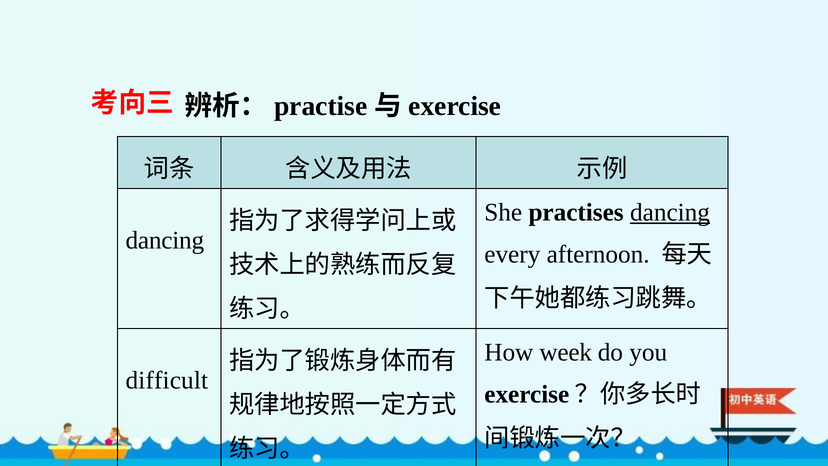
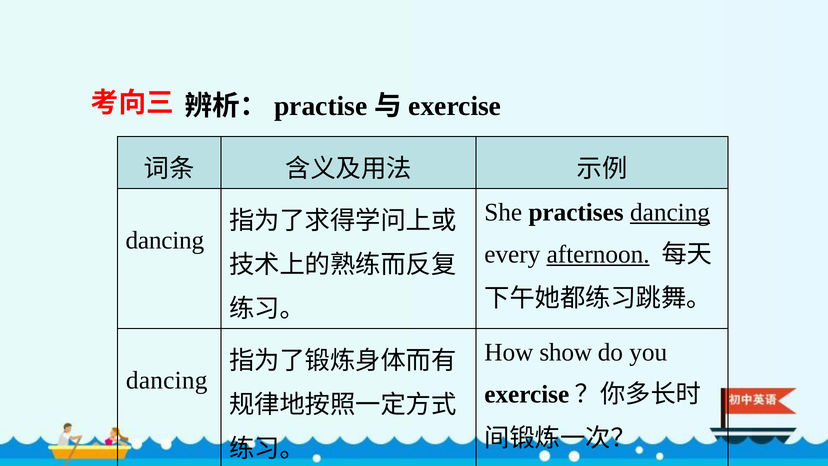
afternoon underline: none -> present
week: week -> show
difficult at (167, 380): difficult -> dancing
